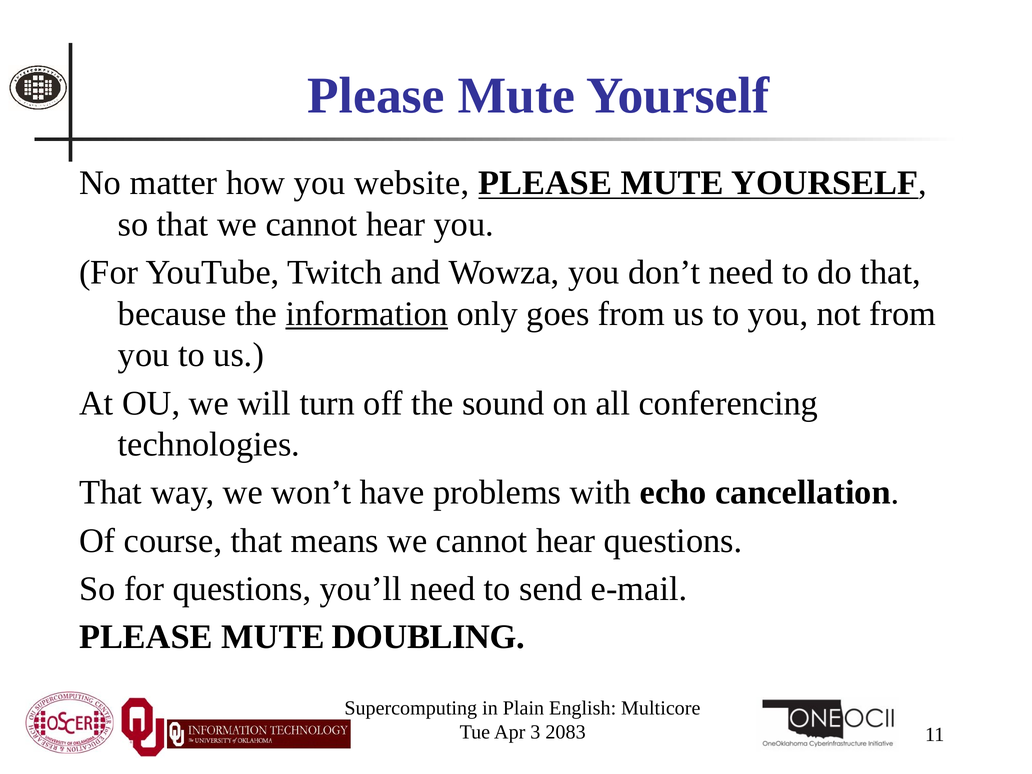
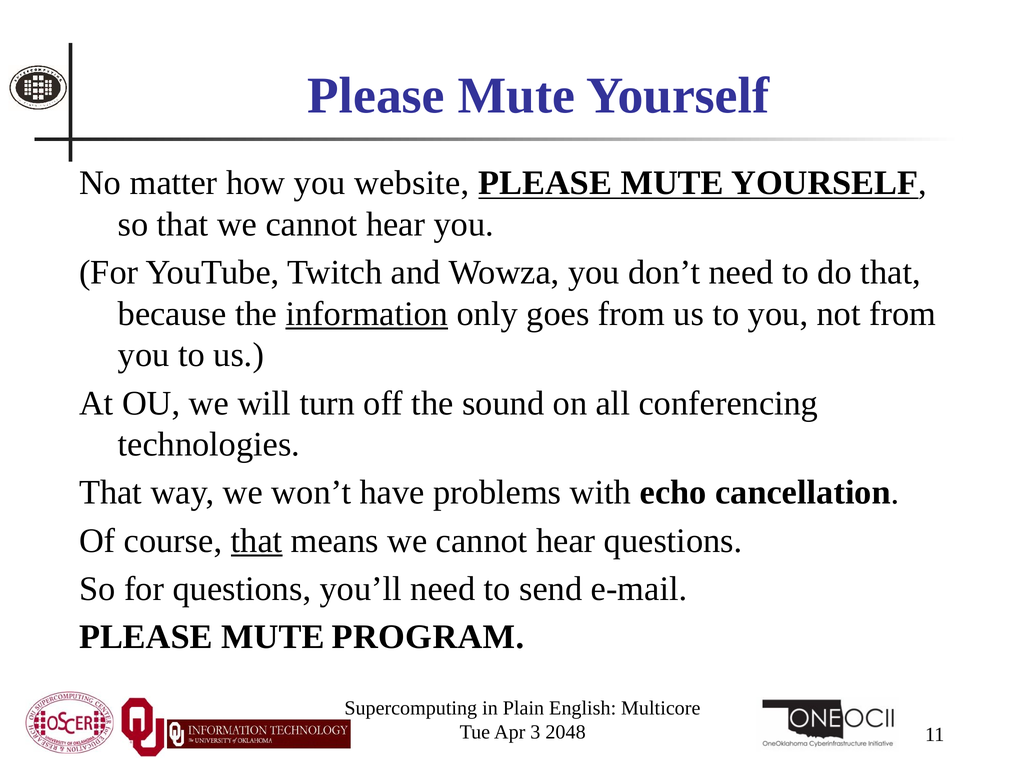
that at (257, 541) underline: none -> present
DOUBLING: DOUBLING -> PROGRAM
2083: 2083 -> 2048
